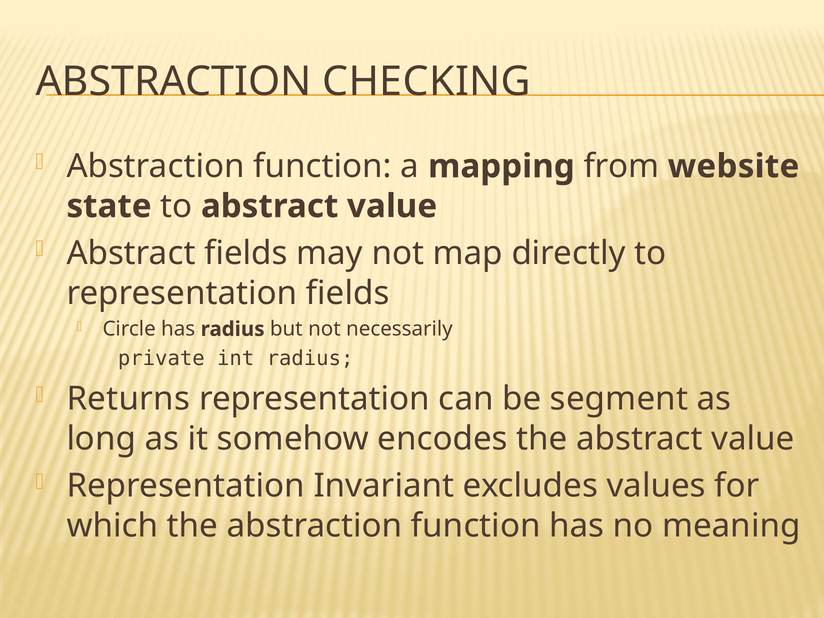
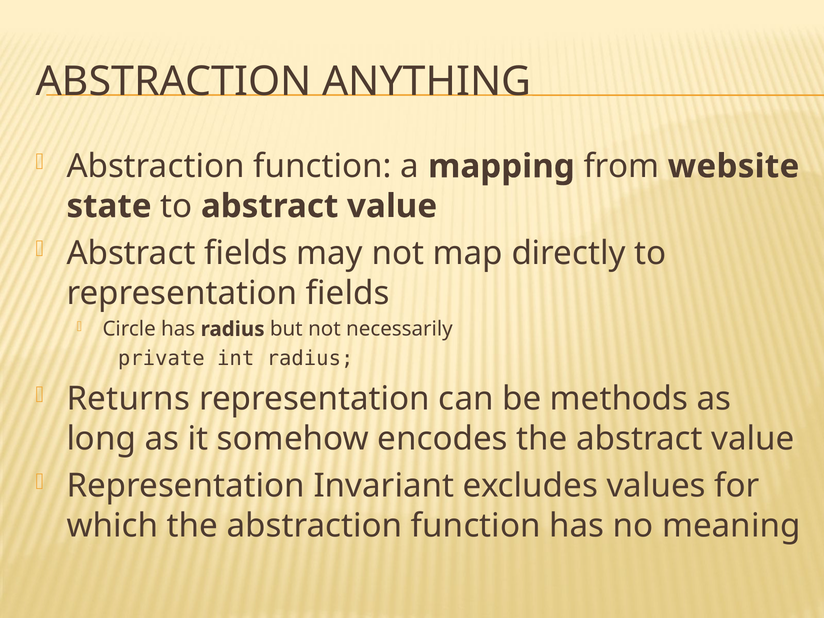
CHECKING: CHECKING -> ANYTHING
segment: segment -> methods
